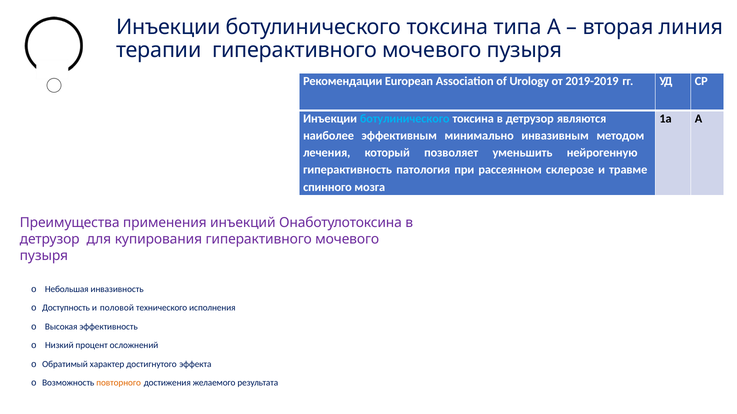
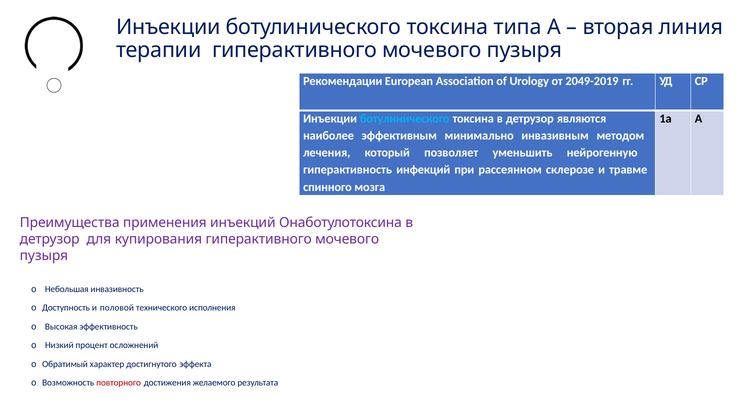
2019-2019: 2019-2019 -> 2049-2019
патология: патология -> инфекций
повторного colour: orange -> red
